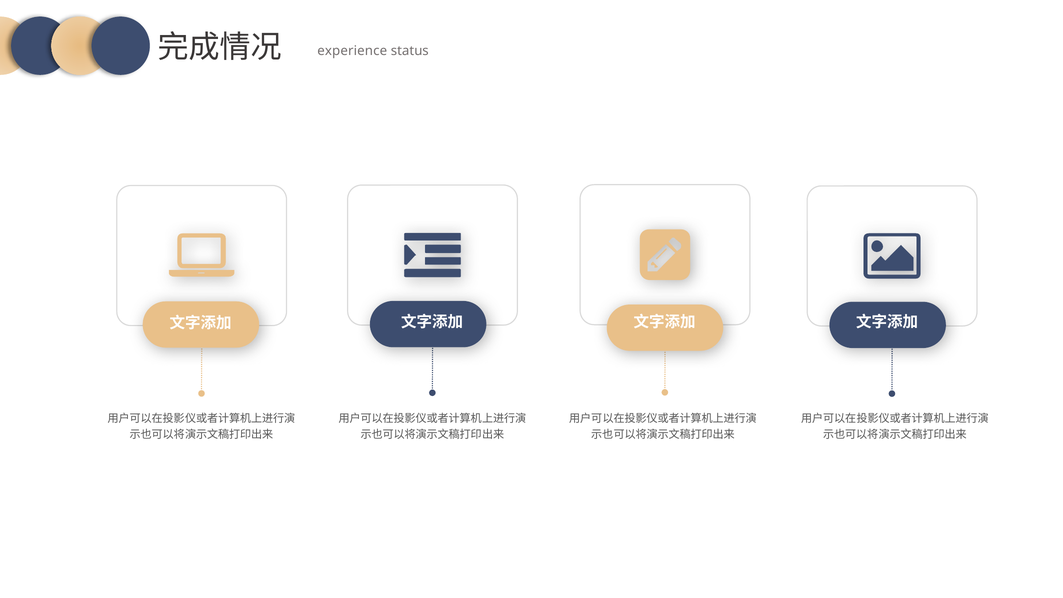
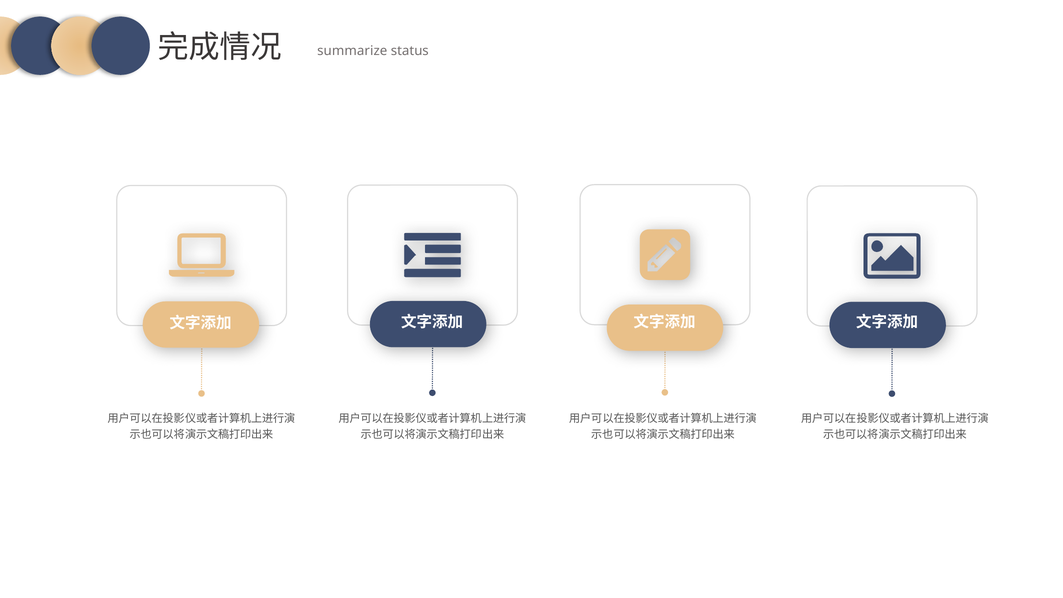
experience: experience -> summarize
